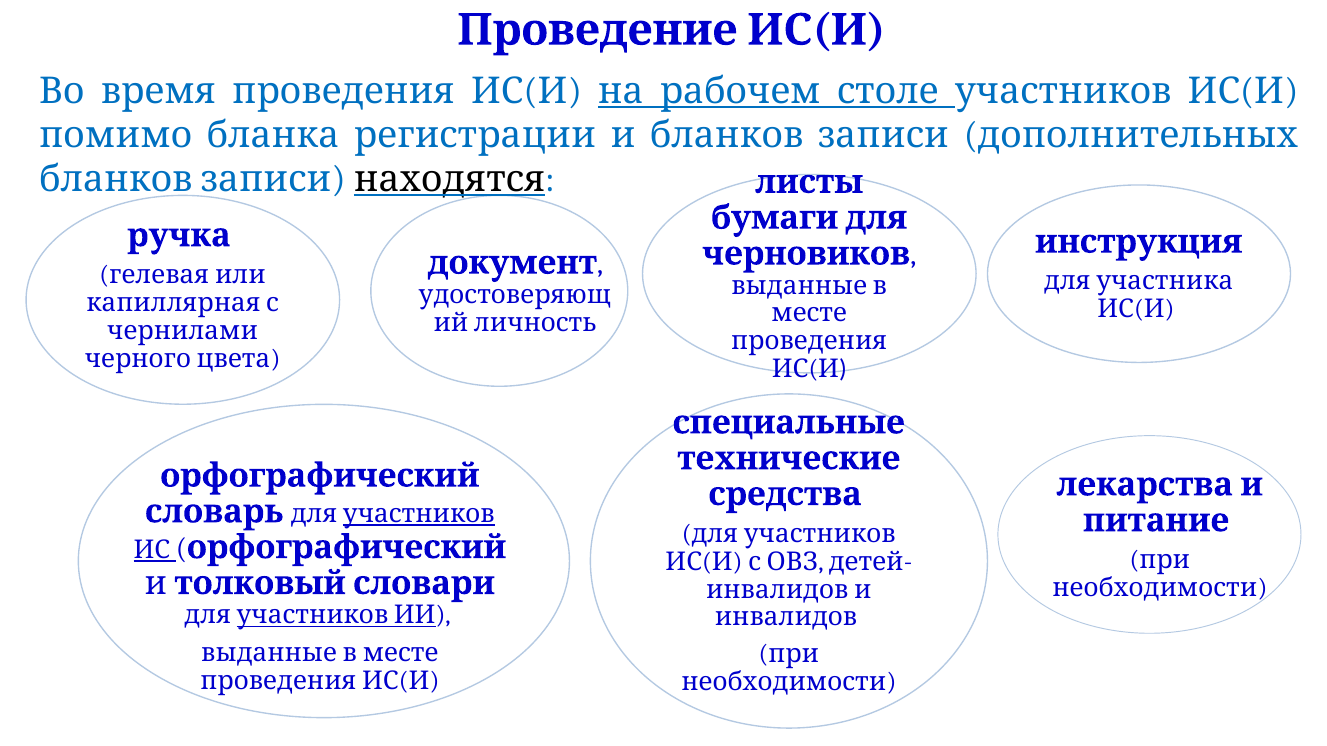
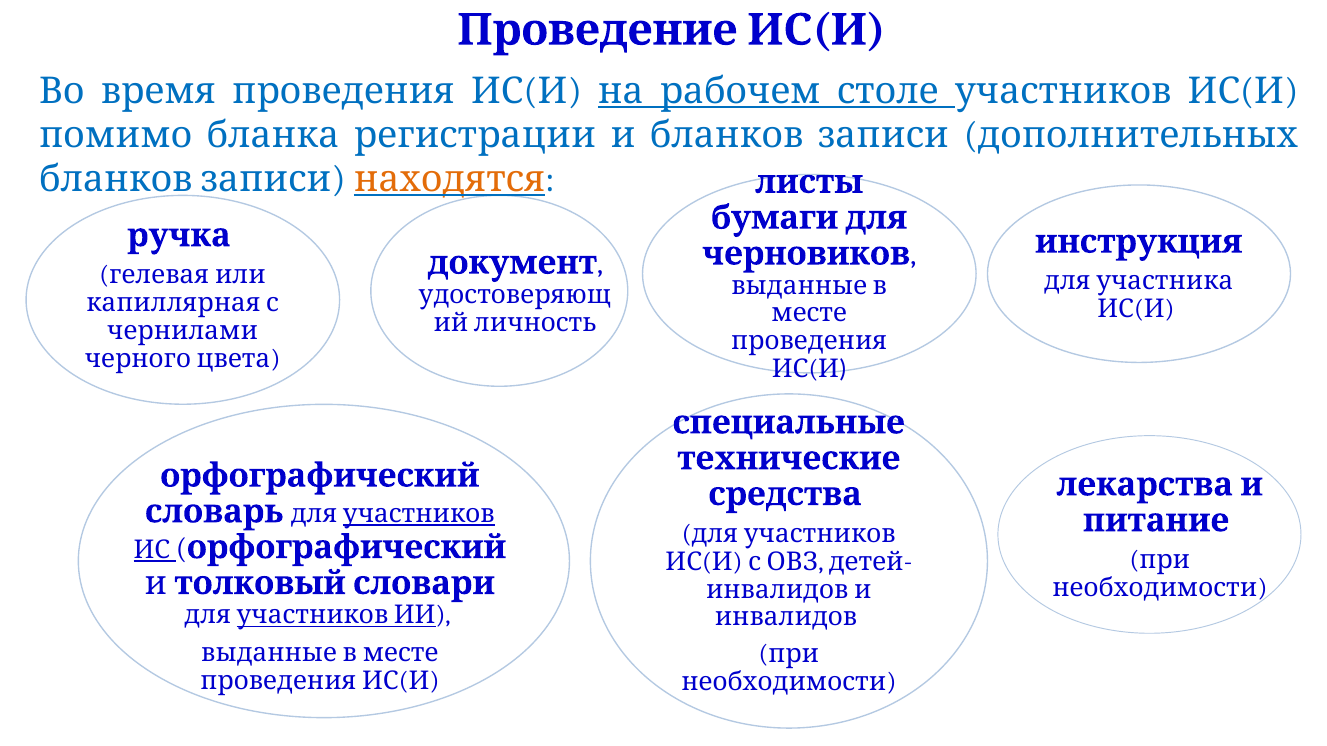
находятся colour: black -> orange
